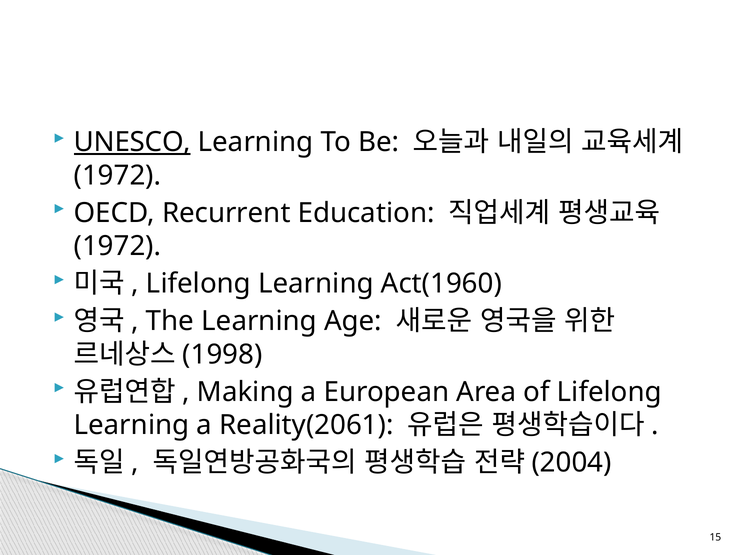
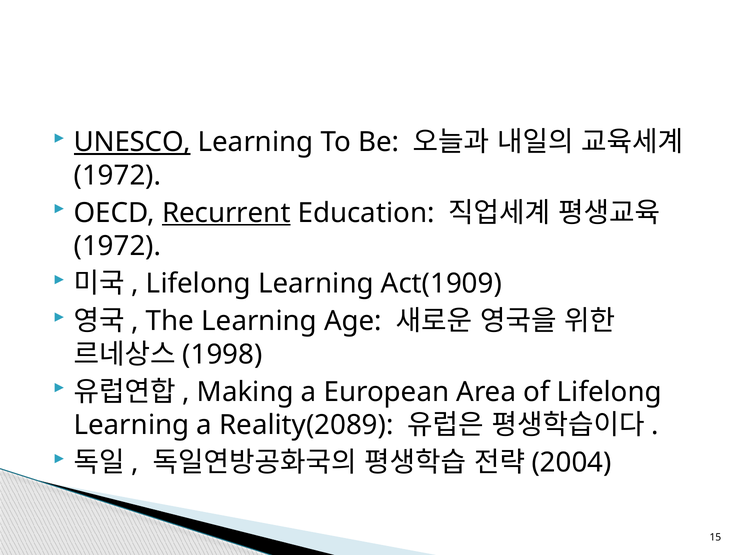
Recurrent underline: none -> present
Act(1960: Act(1960 -> Act(1909
Reality(2061: Reality(2061 -> Reality(2089
